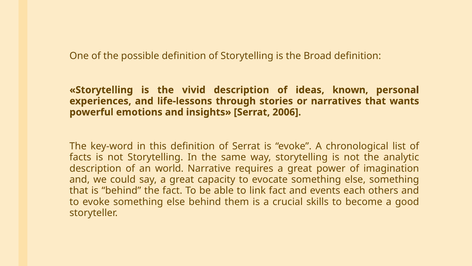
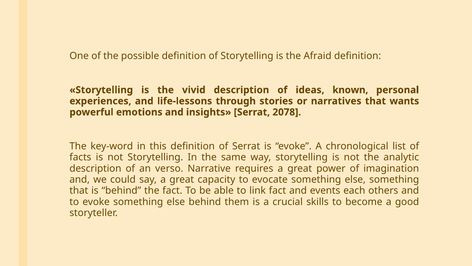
Broad: Broad -> Afraid
2006: 2006 -> 2078
world: world -> verso
